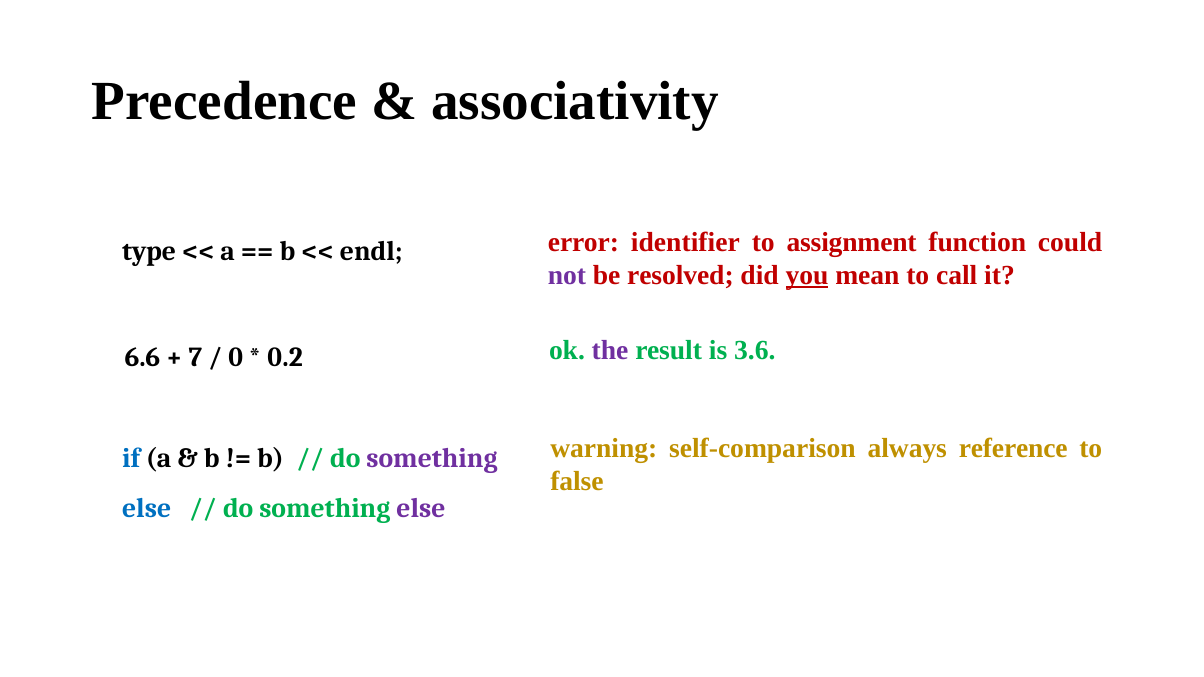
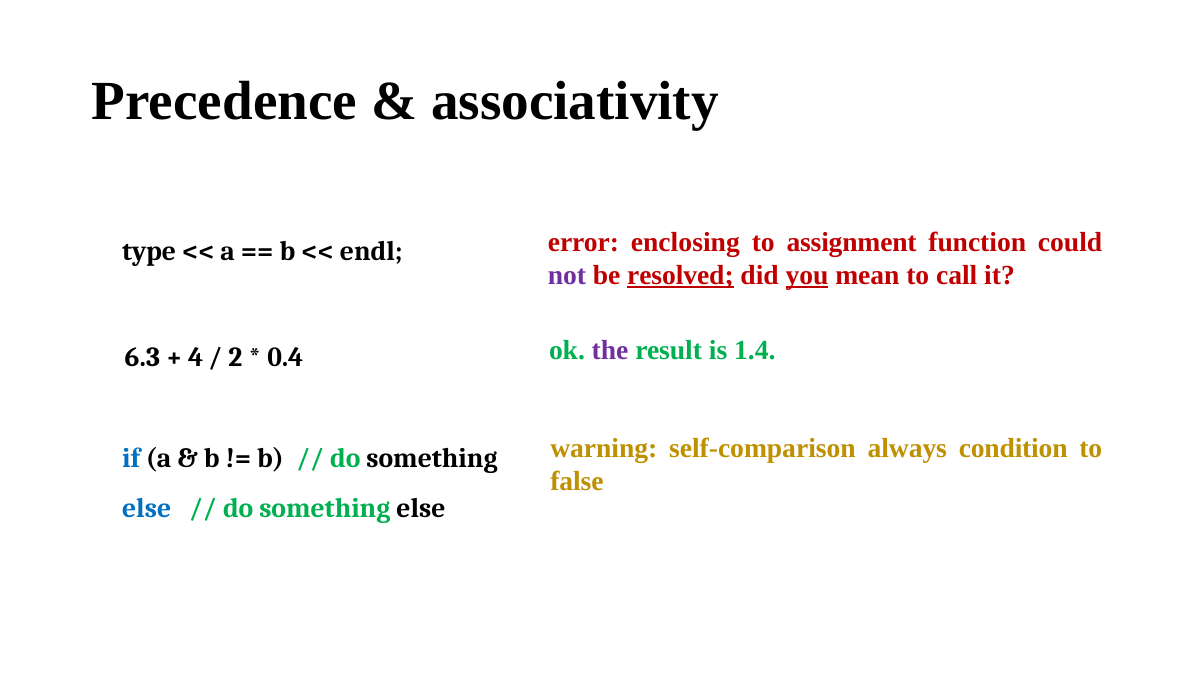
identifier: identifier -> enclosing
resolved underline: none -> present
3.6: 3.6 -> 1.4
6.6: 6.6 -> 6.3
7: 7 -> 4
0: 0 -> 2
0.2: 0.2 -> 0.4
reference: reference -> condition
something at (432, 459) colour: purple -> black
else at (421, 508) colour: purple -> black
